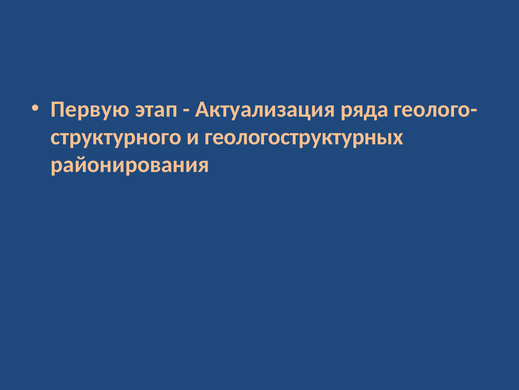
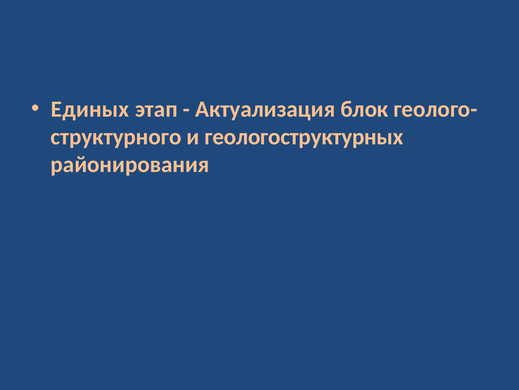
Первую: Первую -> Единых
ряда: ряда -> блок
